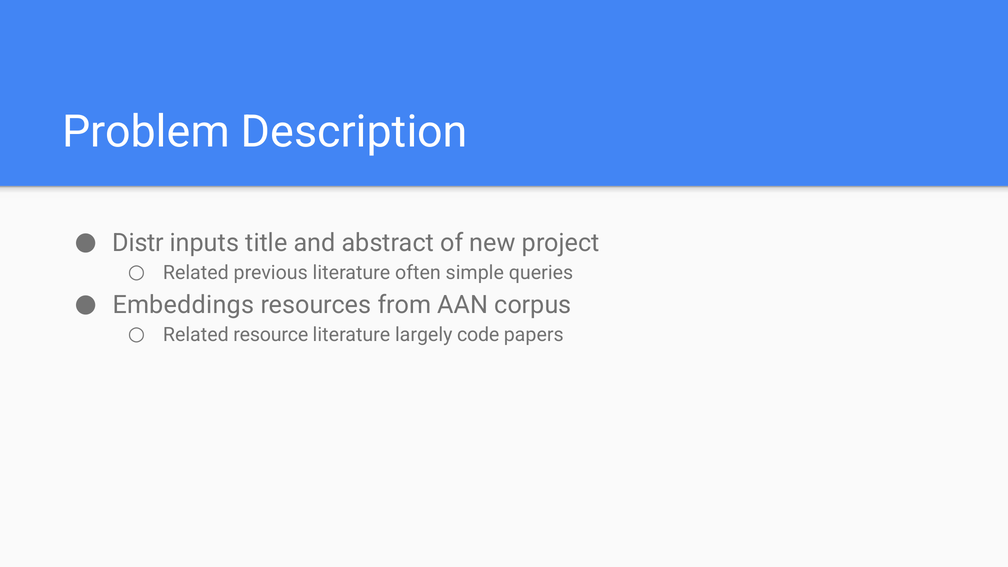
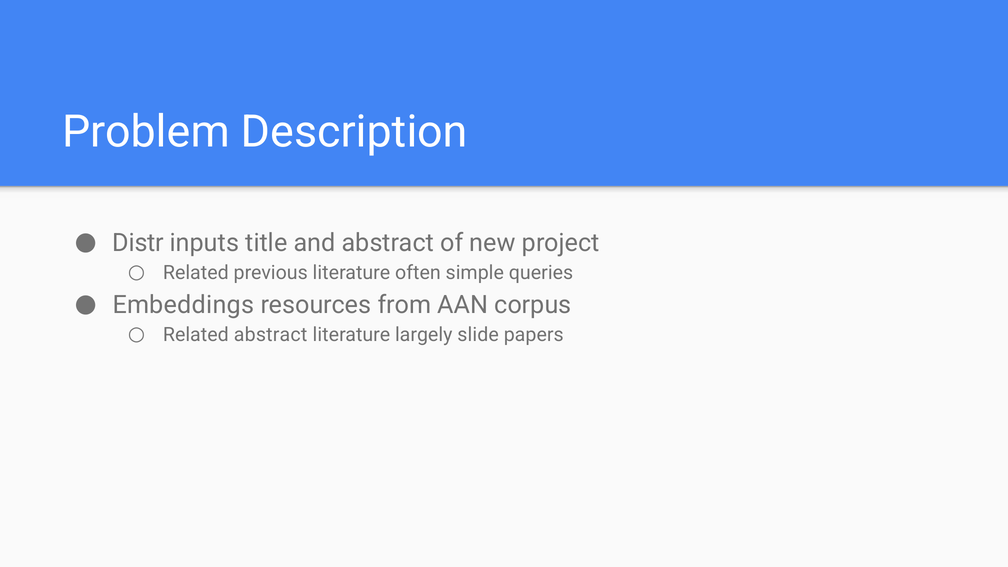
Related resource: resource -> abstract
code: code -> slide
